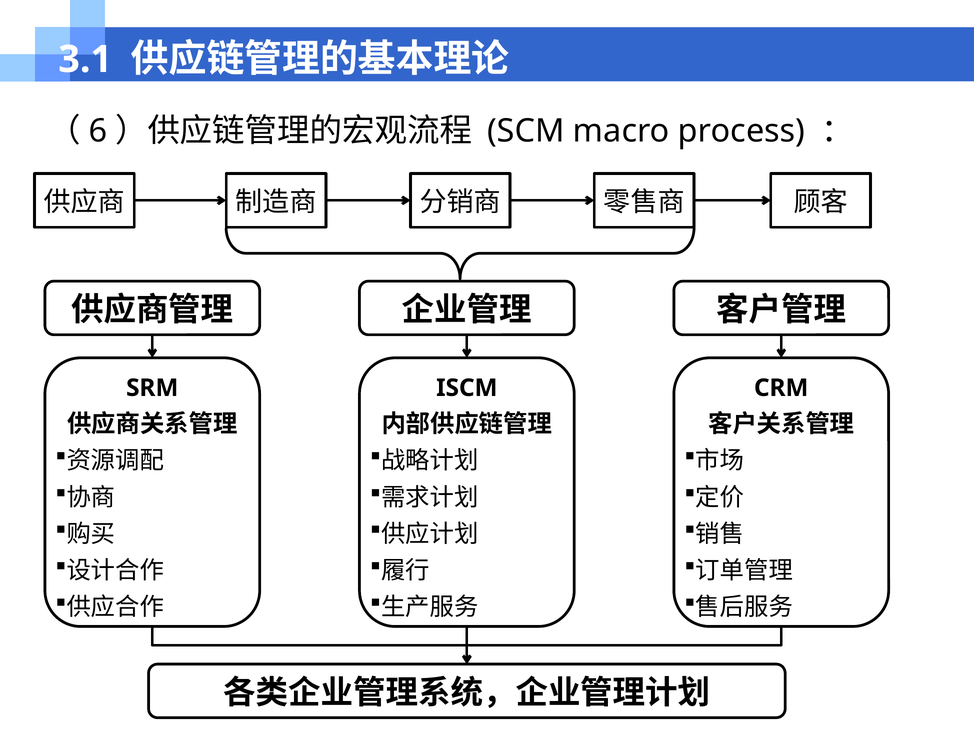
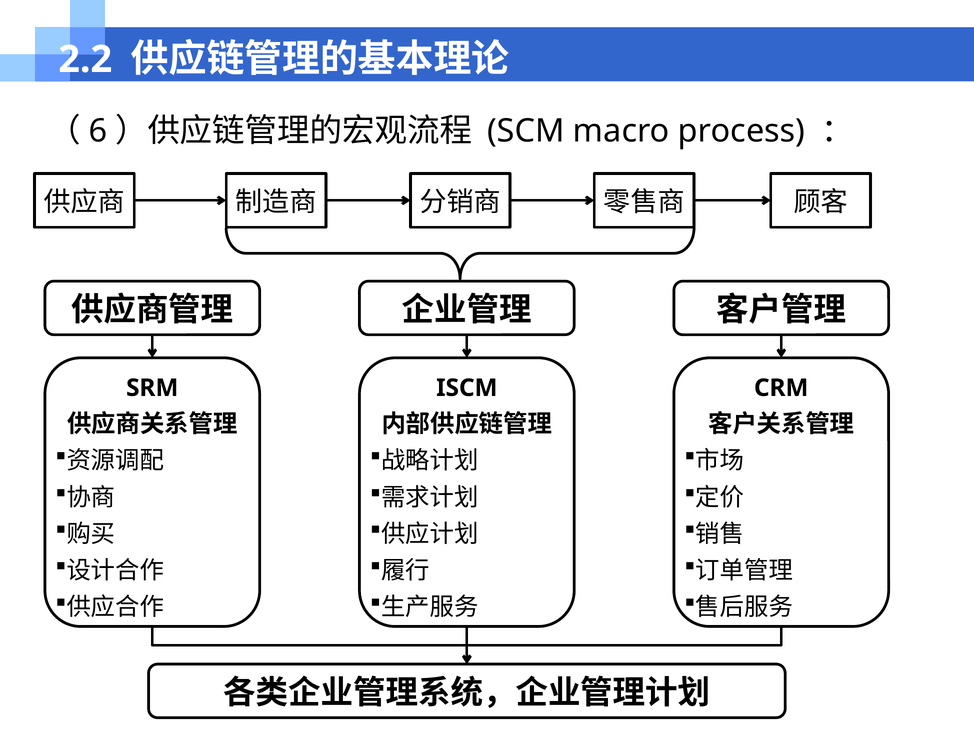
3.1: 3.1 -> 2.2
